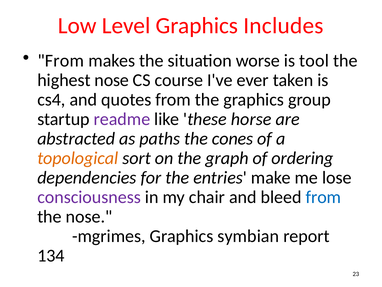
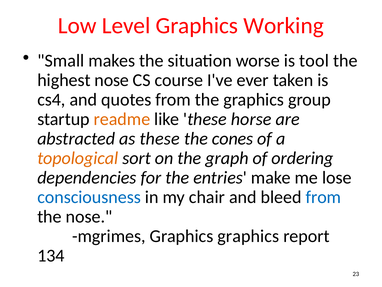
Includes: Includes -> Working
From at (61, 60): From -> Small
readme colour: purple -> orange
as paths: paths -> these
consciousness colour: purple -> blue
Graphics symbian: symbian -> graphics
